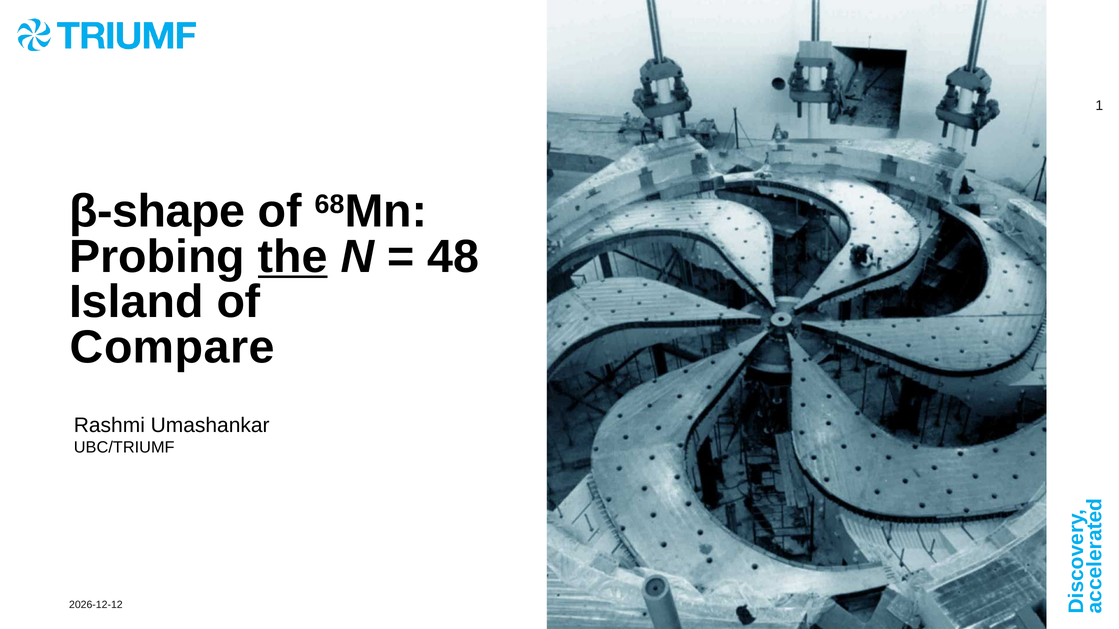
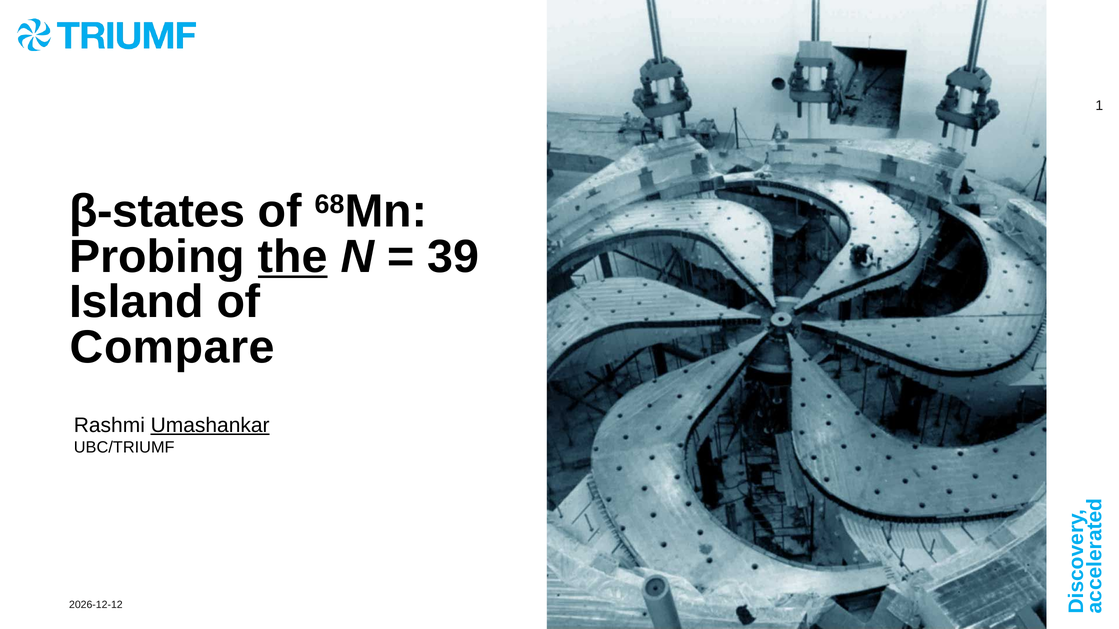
β-shape: β-shape -> β-states
48: 48 -> 39
Umashankar underline: none -> present
